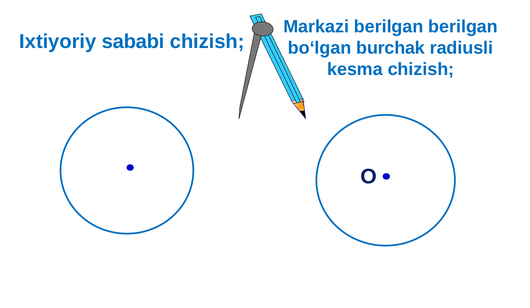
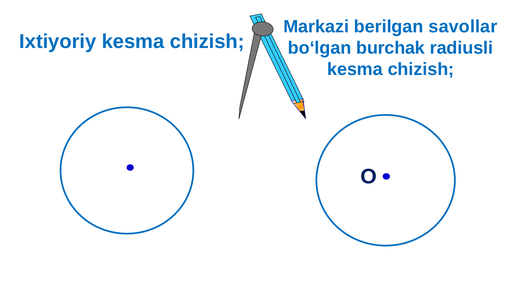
berilgan berilgan: berilgan -> savollar
Ixtiyoriy sababi: sababi -> kesma
